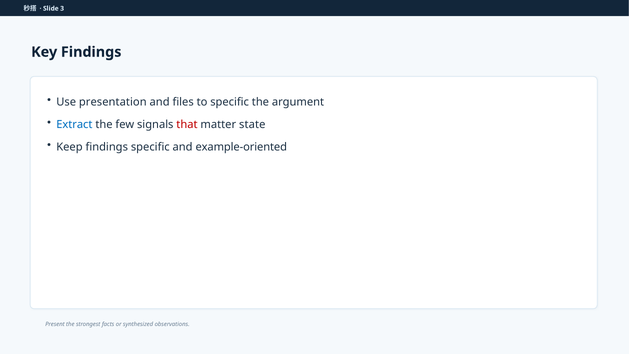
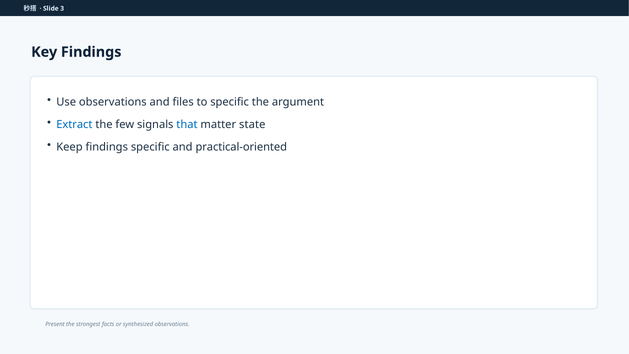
Use presentation: presentation -> observations
that colour: red -> blue
example-oriented: example-oriented -> practical-oriented
